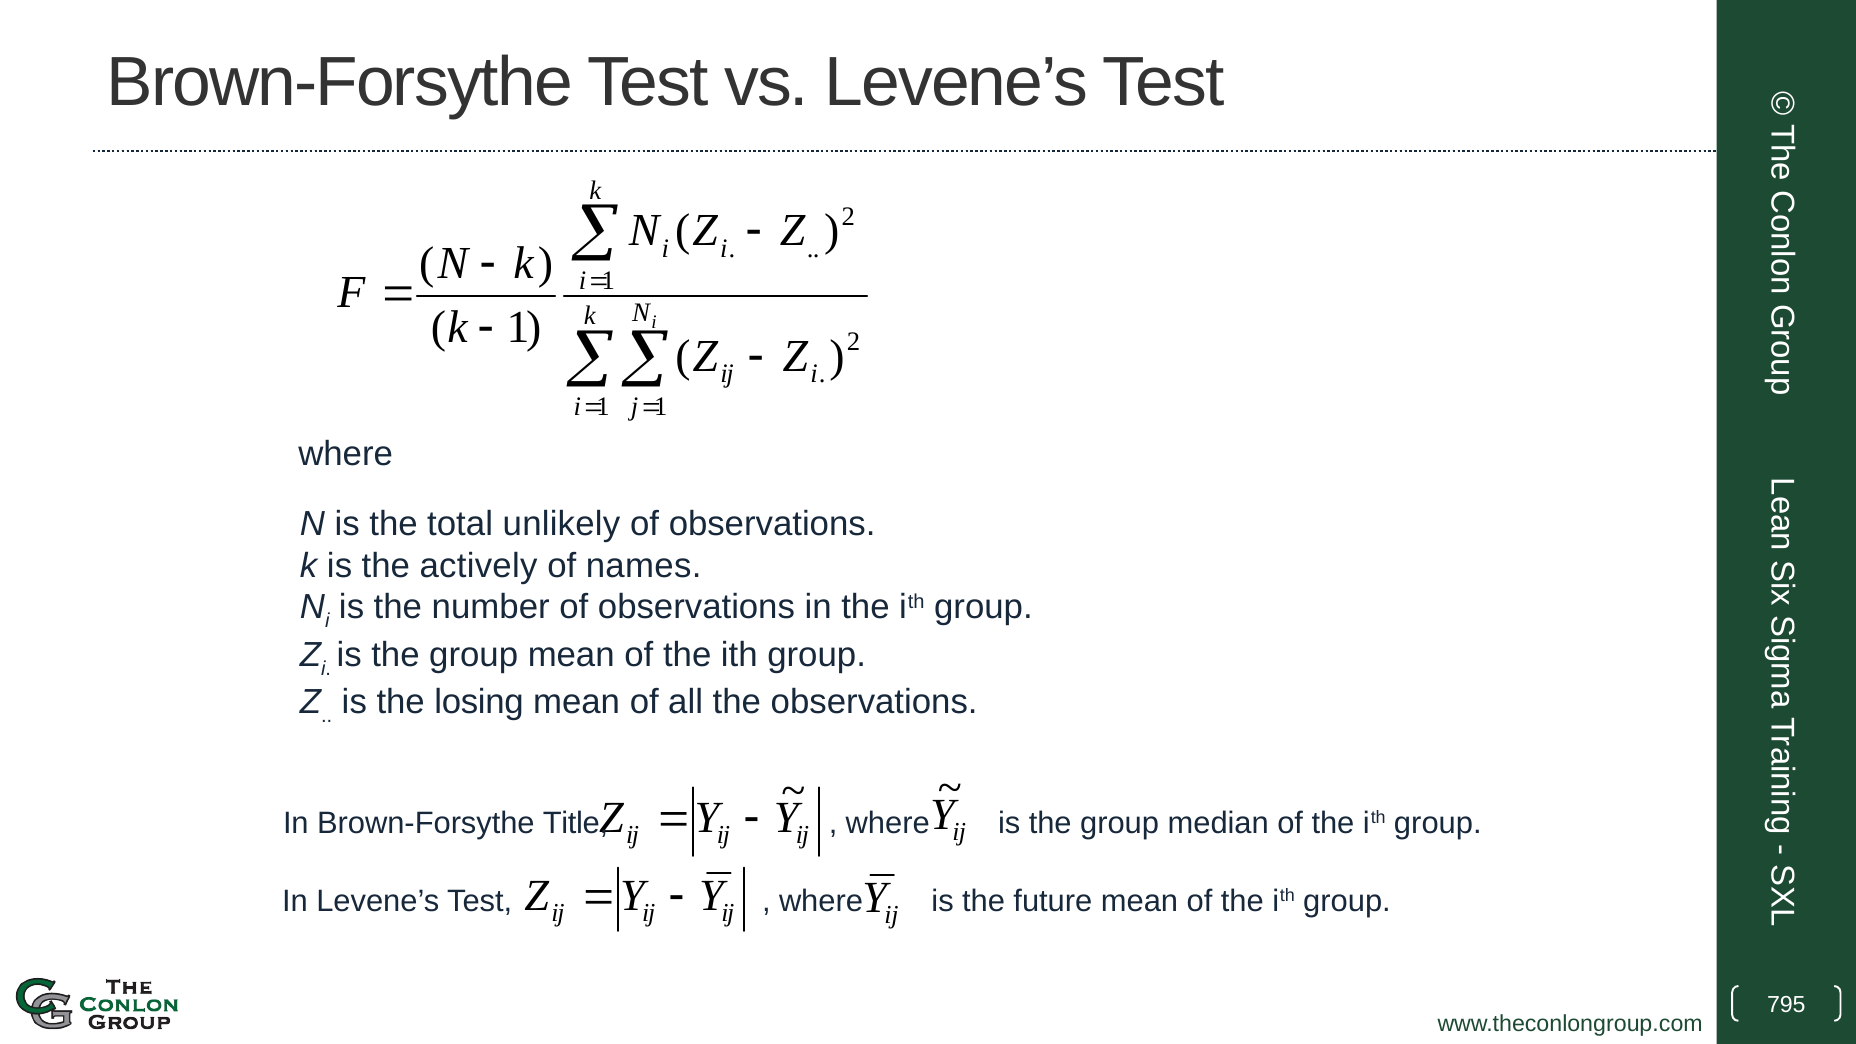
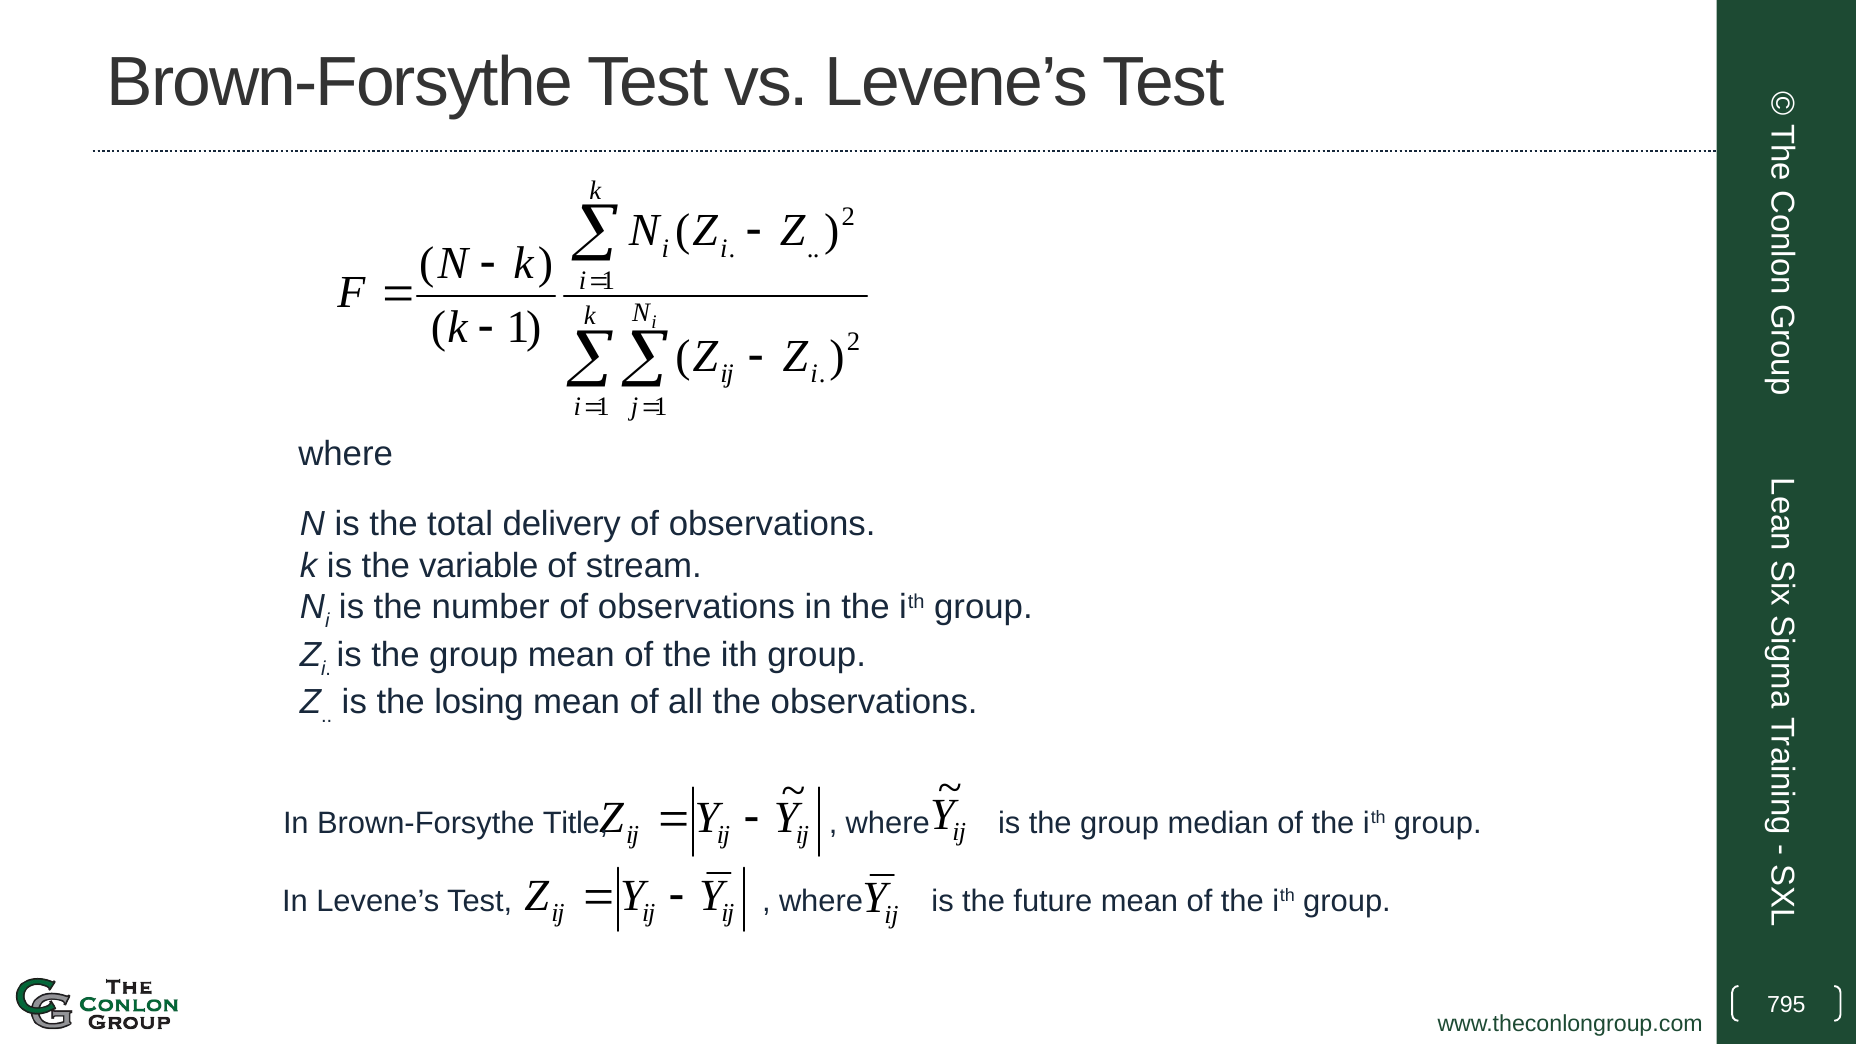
unlikely: unlikely -> delivery
actively: actively -> variable
names: names -> stream
